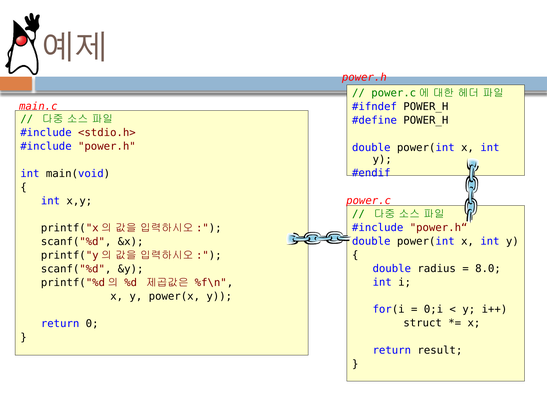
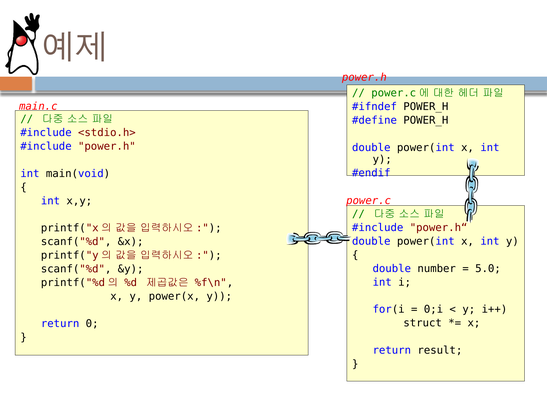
radius: radius -> number
8.0: 8.0 -> 5.0
